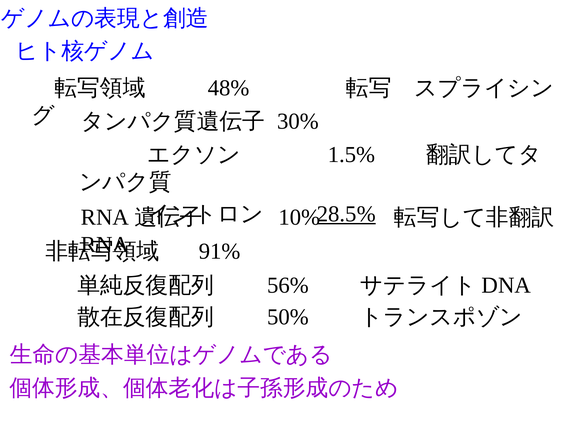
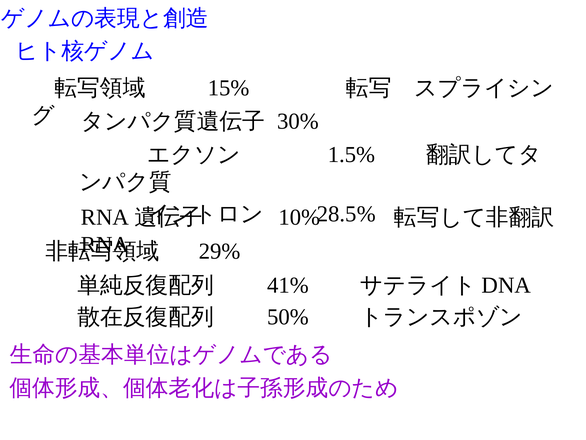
48%: 48% -> 15%
28.5% underline: present -> none
91%: 91% -> 29%
56%: 56% -> 41%
